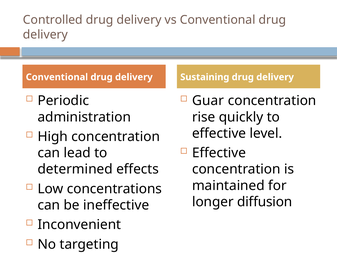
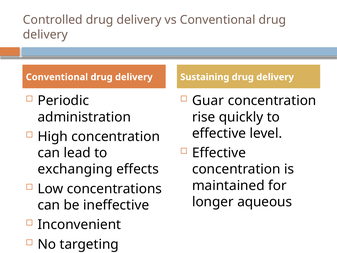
determined: determined -> exchanging
diffusion: diffusion -> aqueous
